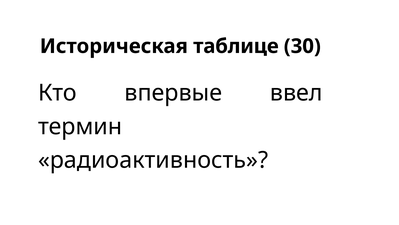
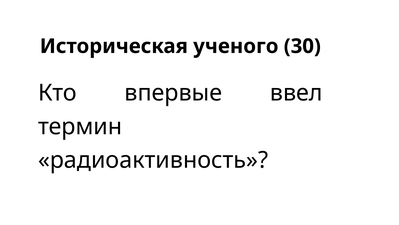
таблице: таблице -> ученого
